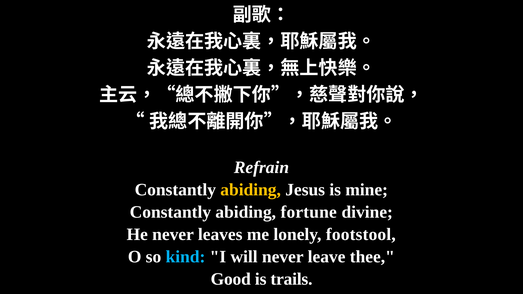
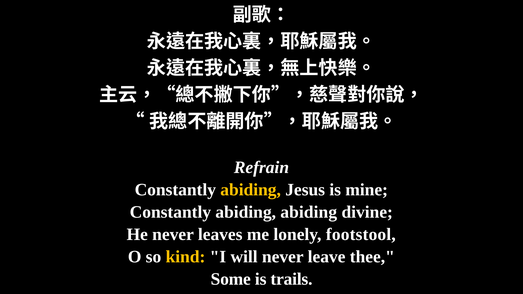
abiding fortune: fortune -> abiding
kind colour: light blue -> yellow
Good: Good -> Some
